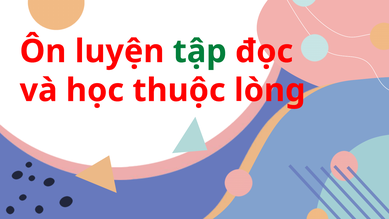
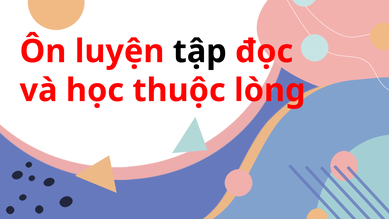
tập colour: green -> black
